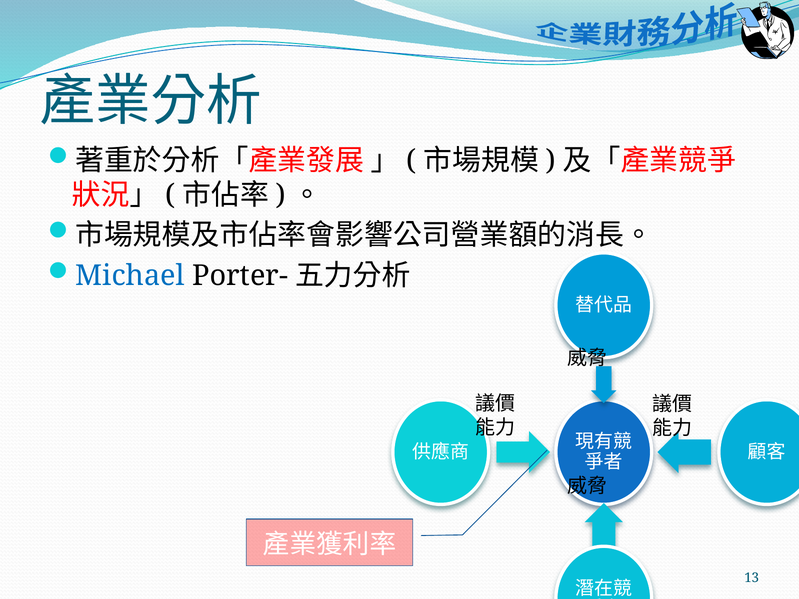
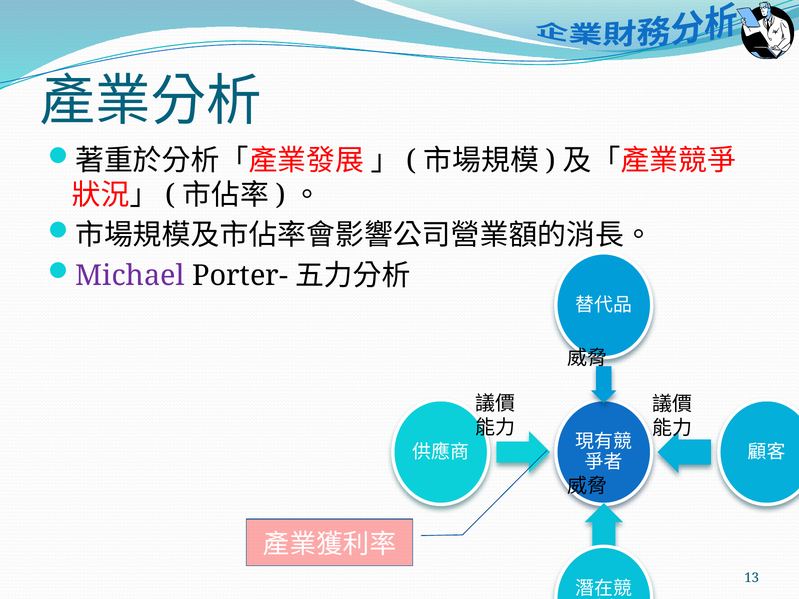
Michael colour: blue -> purple
